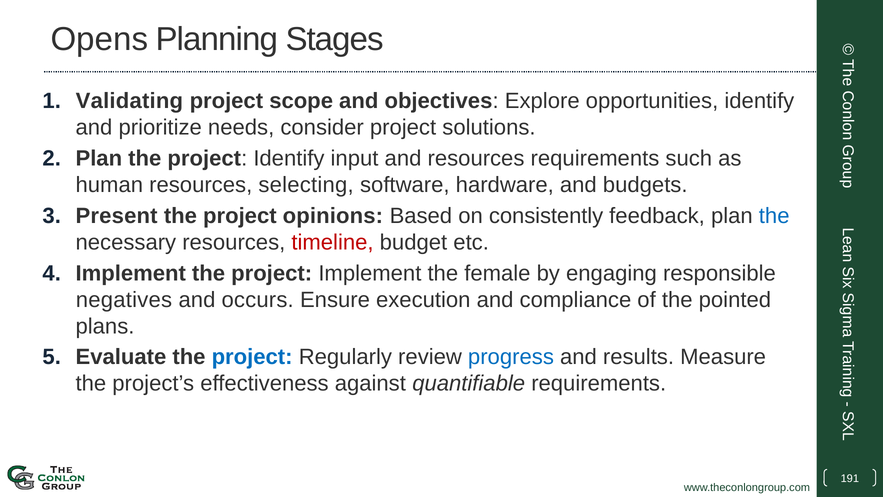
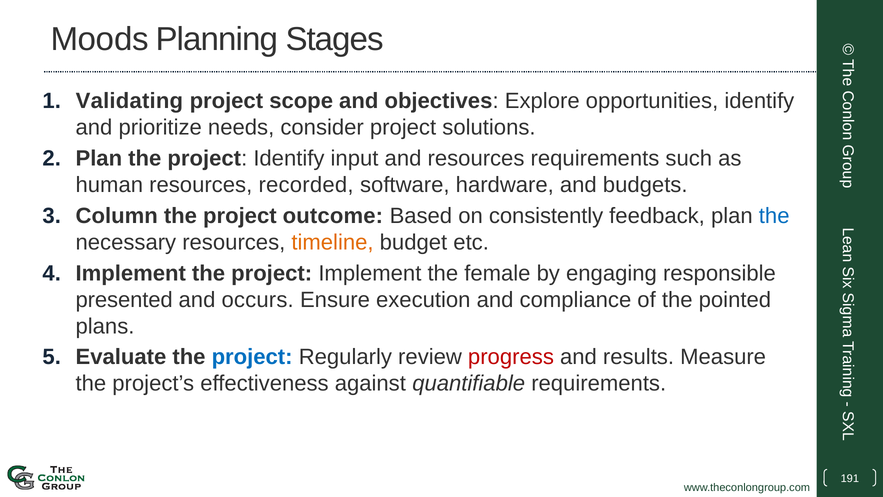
Opens: Opens -> Moods
selecting: selecting -> recorded
Present: Present -> Column
opinions: opinions -> outcome
timeline colour: red -> orange
negatives: negatives -> presented
progress colour: blue -> red
